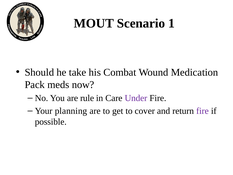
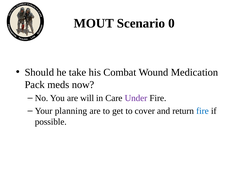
1: 1 -> 0
rule: rule -> will
fire at (203, 111) colour: purple -> blue
